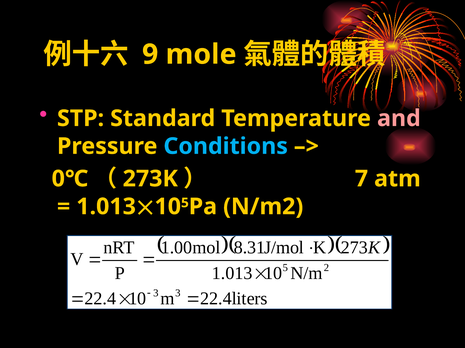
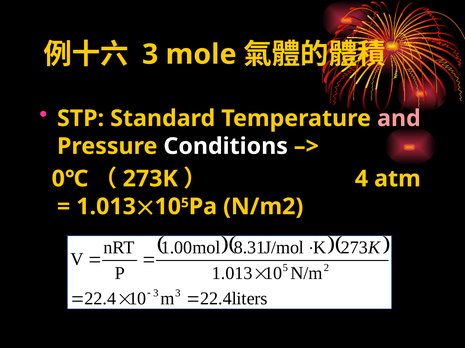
9 at (150, 54): 9 -> 3
Conditions colour: light blue -> white
7 at (361, 179): 7 -> 4
